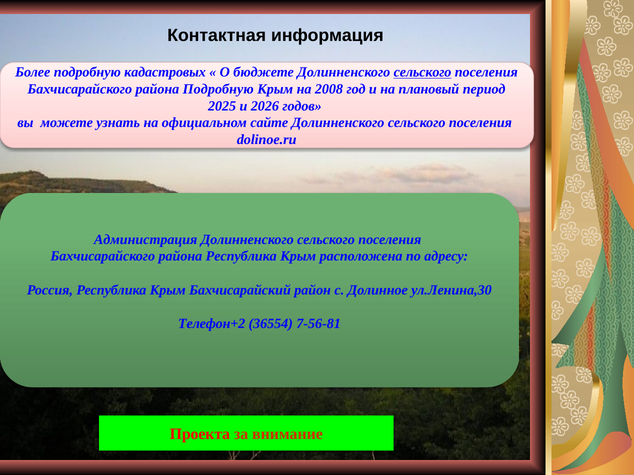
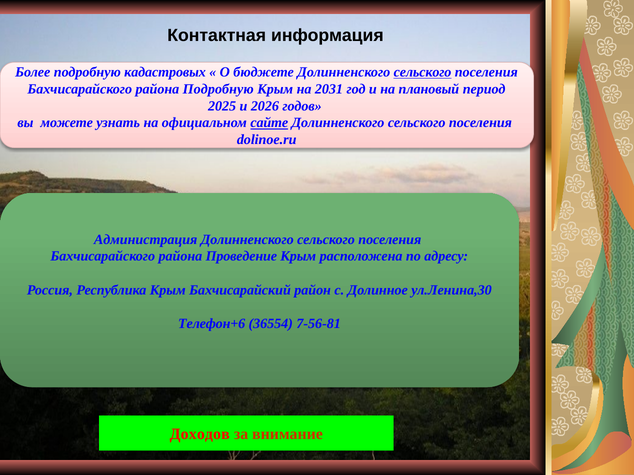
2008: 2008 -> 2031
сайте underline: none -> present
района Республика: Республика -> Проведение
Телефон+2: Телефон+2 -> Телефон+6
Проекта: Проекта -> Доходов
